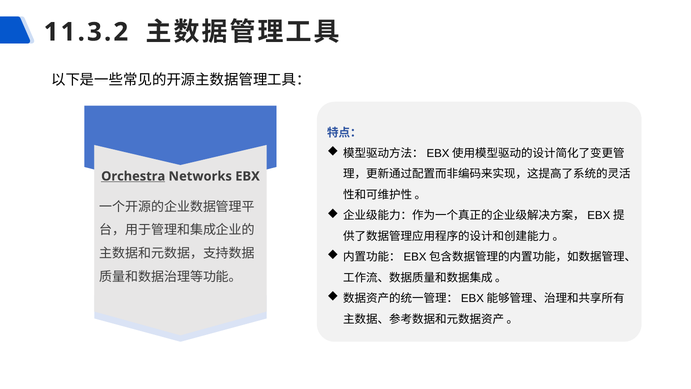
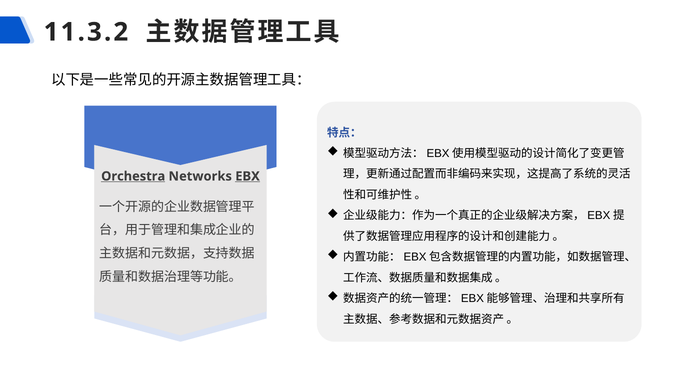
EBX underline: none -> present
